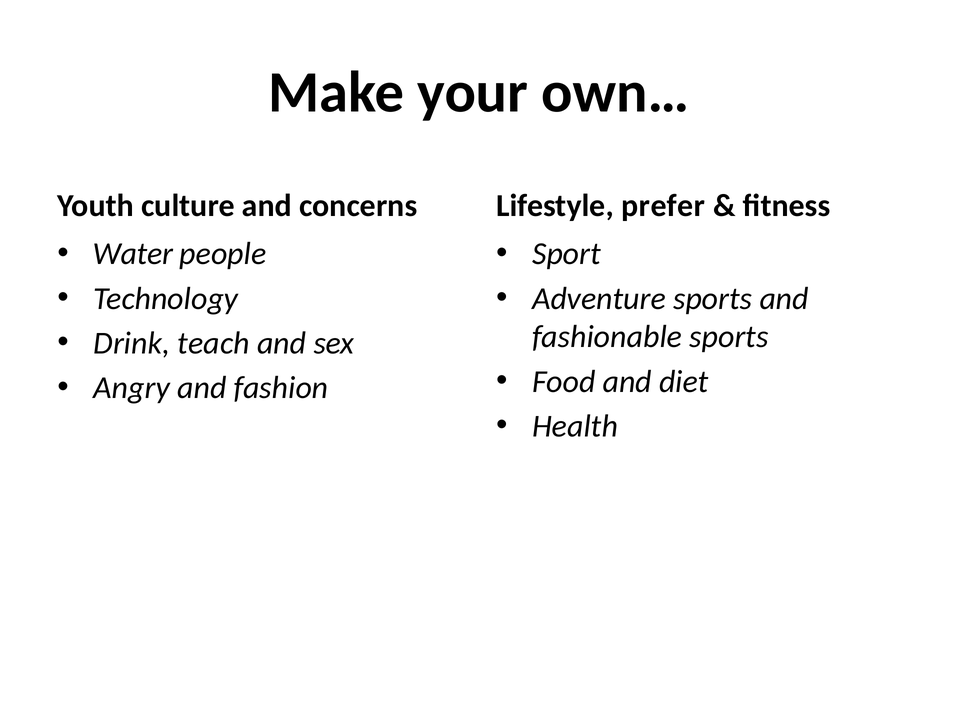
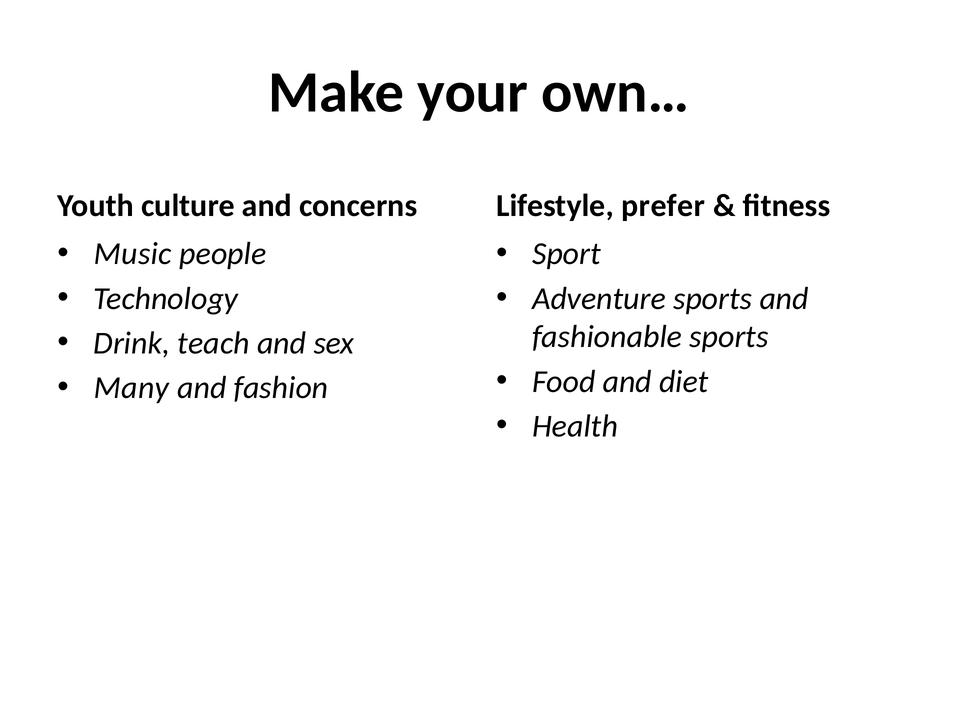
Water: Water -> Music
Angry: Angry -> Many
